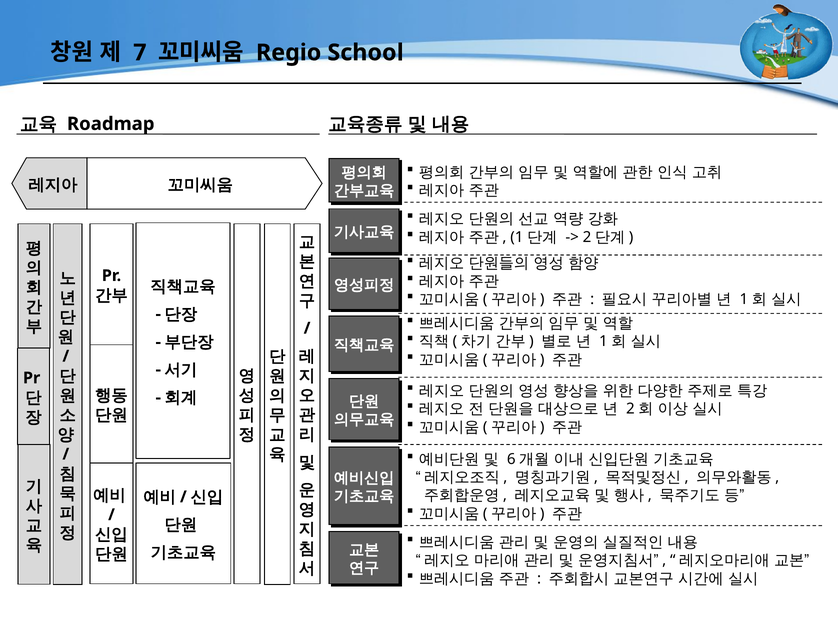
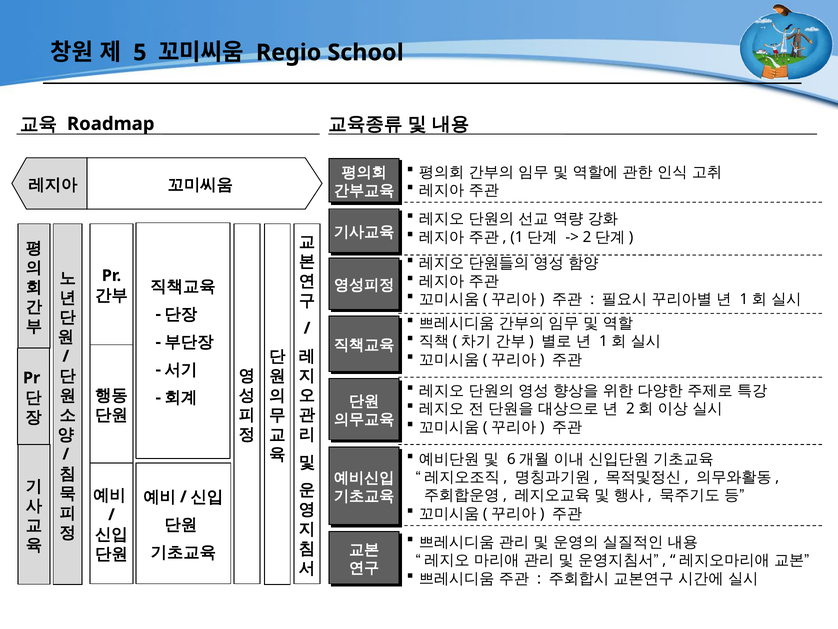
7: 7 -> 5
